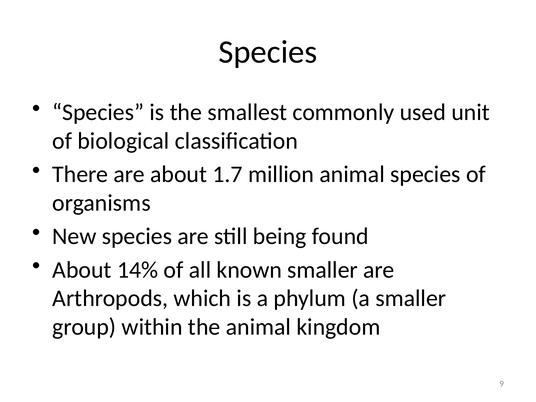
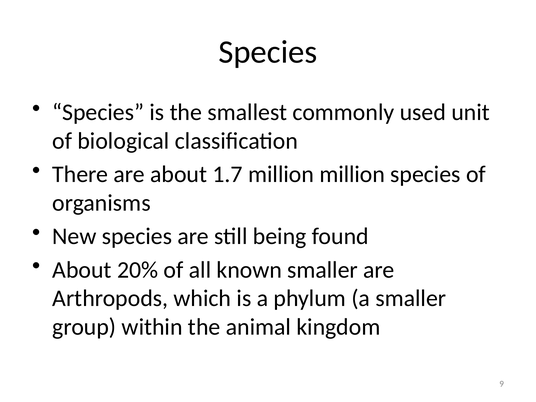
million animal: animal -> million
14%: 14% -> 20%
